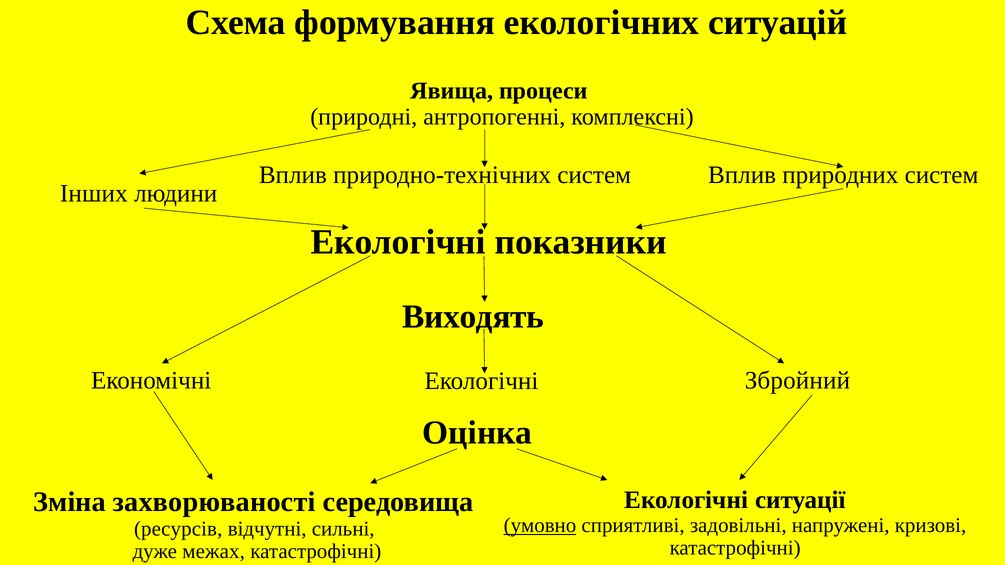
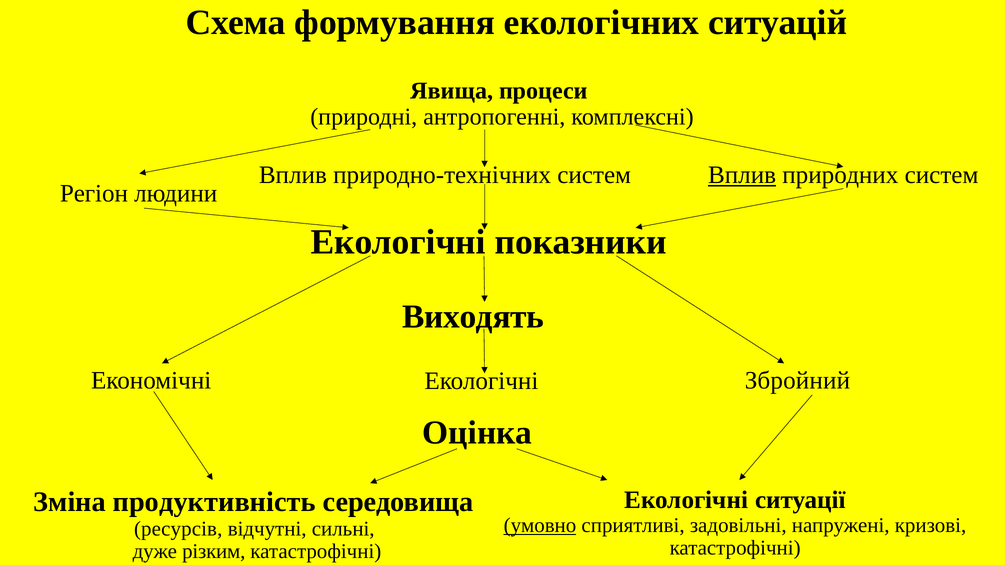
Вплив at (742, 175) underline: none -> present
Інших: Інших -> Регіон
захворюваності: захворюваності -> продуктивність
межах: межах -> різким
